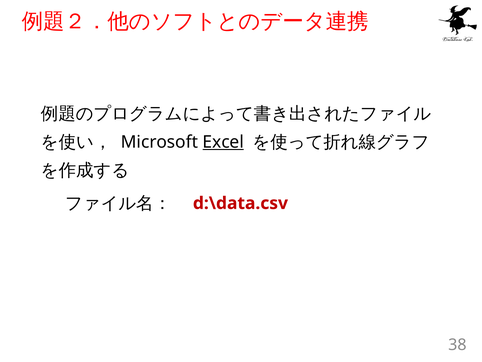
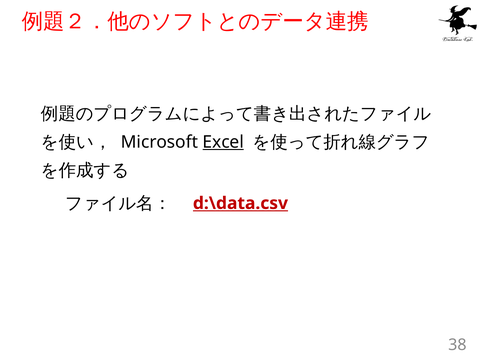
d:\data.csv underline: none -> present
